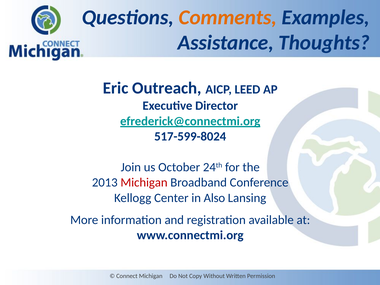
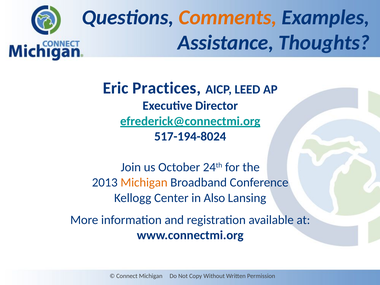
Outreach: Outreach -> Practices
517-599-8024: 517-599-8024 -> 517-194-8024
Michigan at (144, 183) colour: red -> orange
